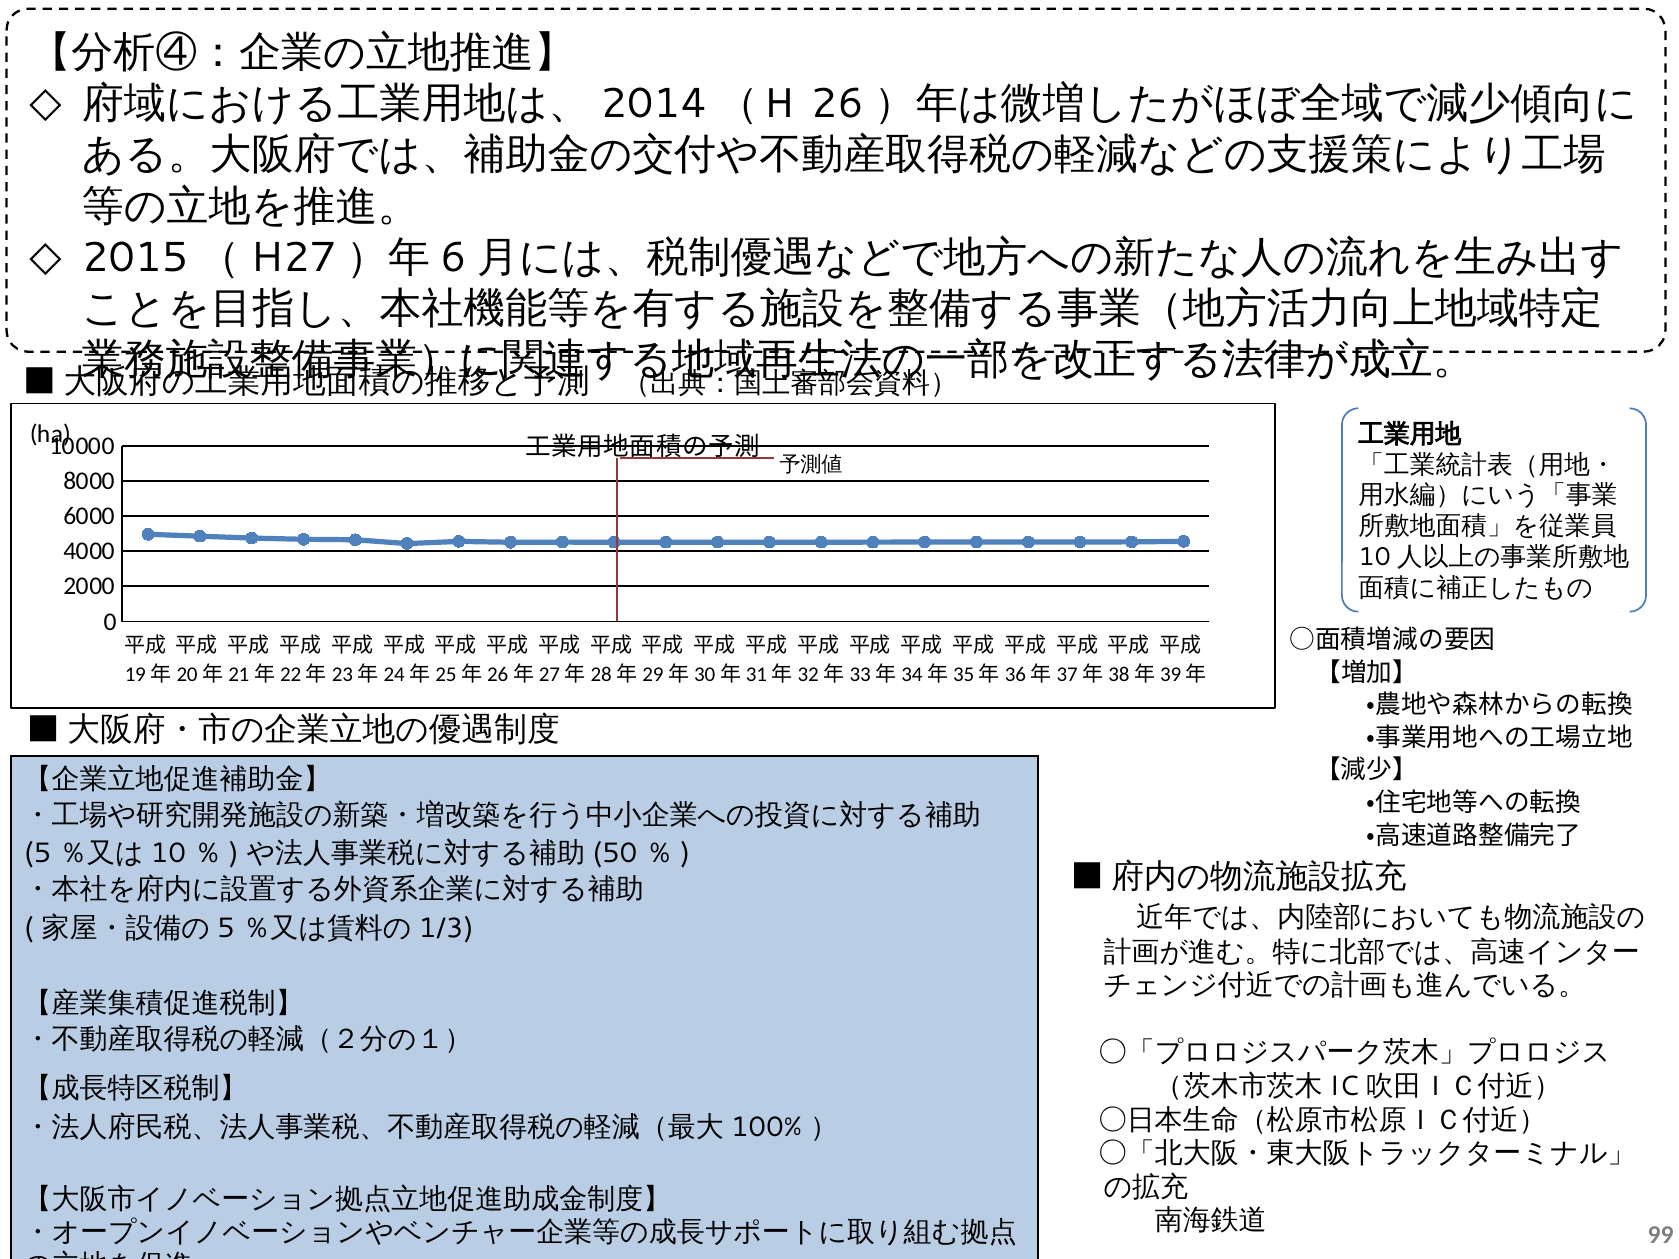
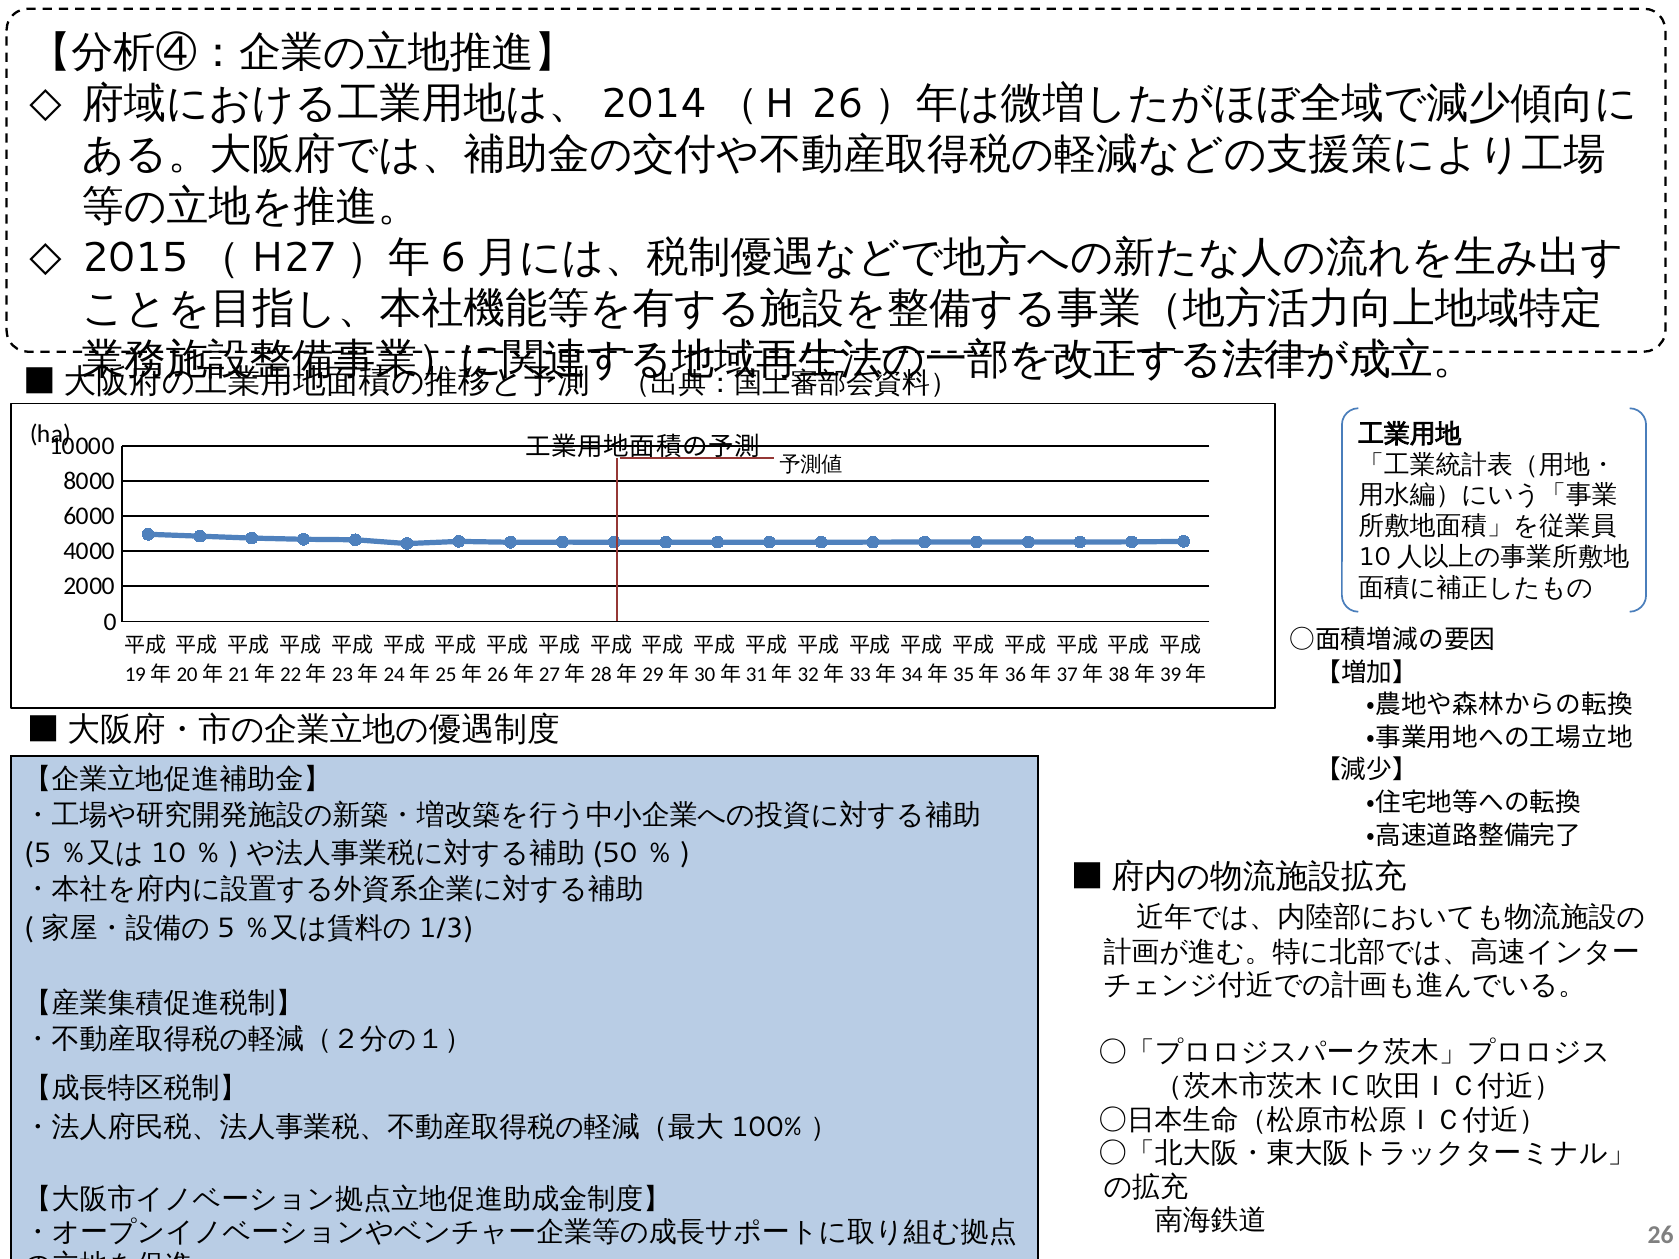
99: 99 -> 26
